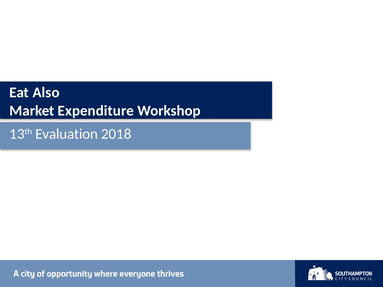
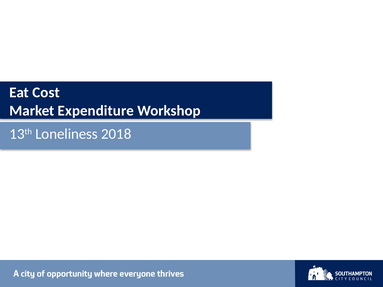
Also: Also -> Cost
Evaluation: Evaluation -> Loneliness
